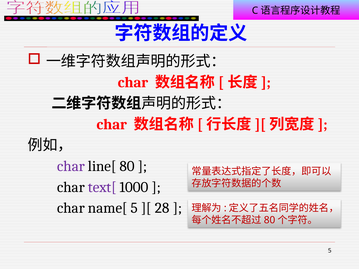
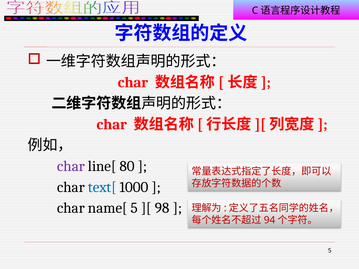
text[ colour: purple -> blue
28: 28 -> 98
80 at (270, 220): 80 -> 94
